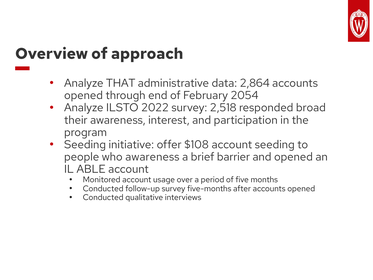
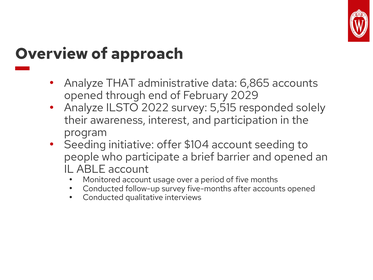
2,864: 2,864 -> 6,865
2054: 2054 -> 2029
2,518: 2,518 -> 5,515
broad: broad -> solely
$108: $108 -> $104
who awareness: awareness -> participate
